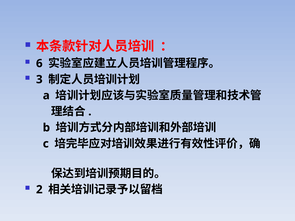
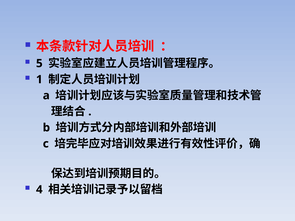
6: 6 -> 5
3: 3 -> 1
2: 2 -> 4
